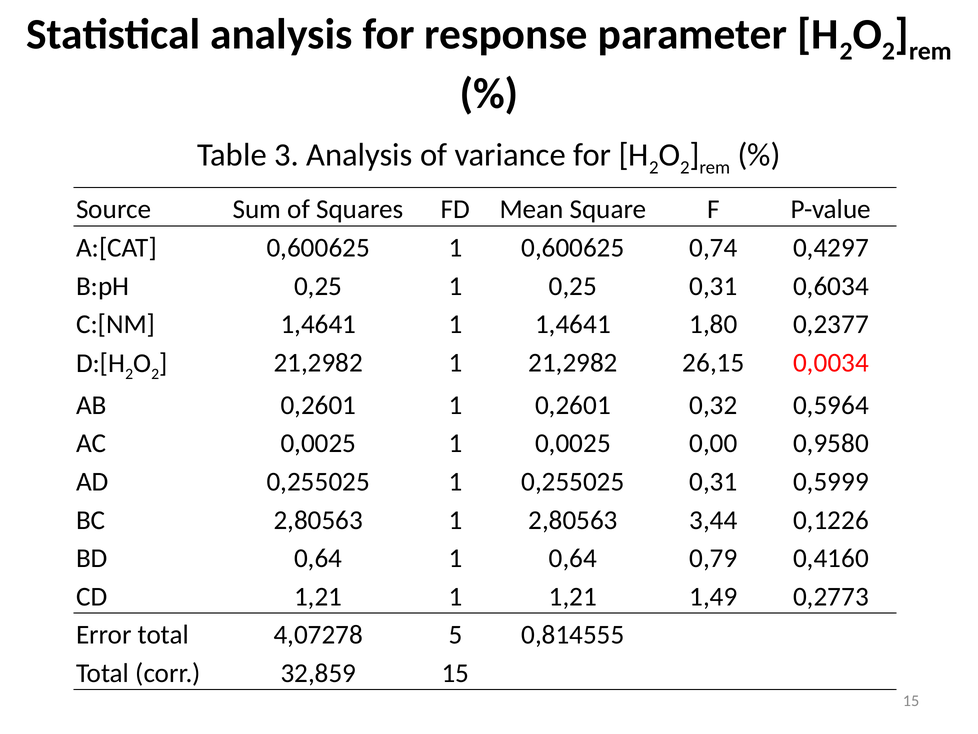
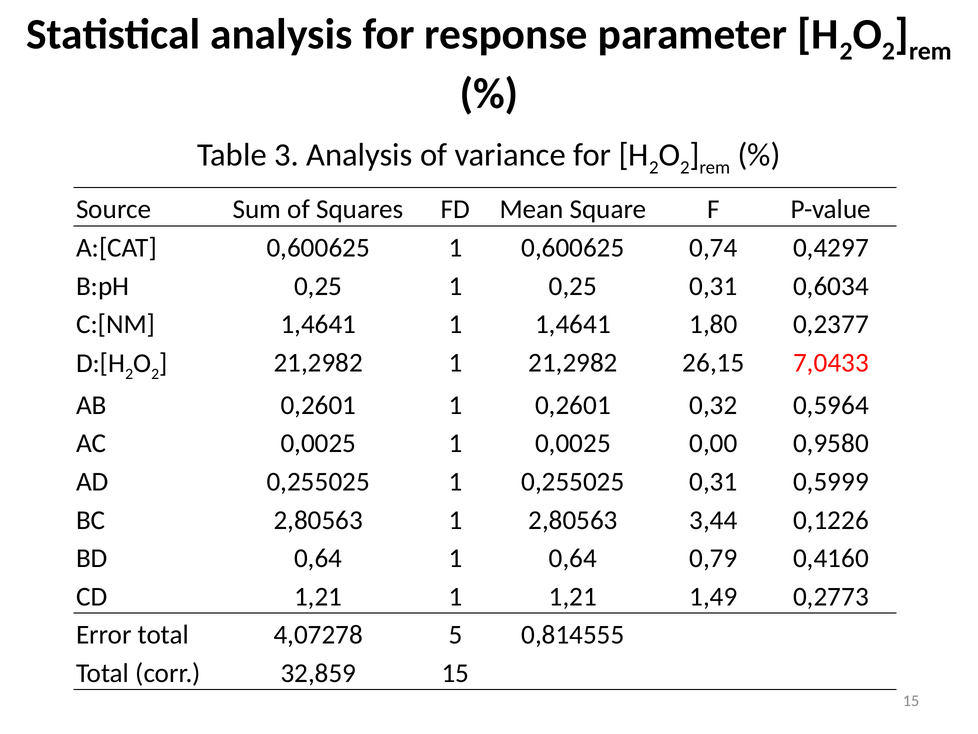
0,0034: 0,0034 -> 7,0433
